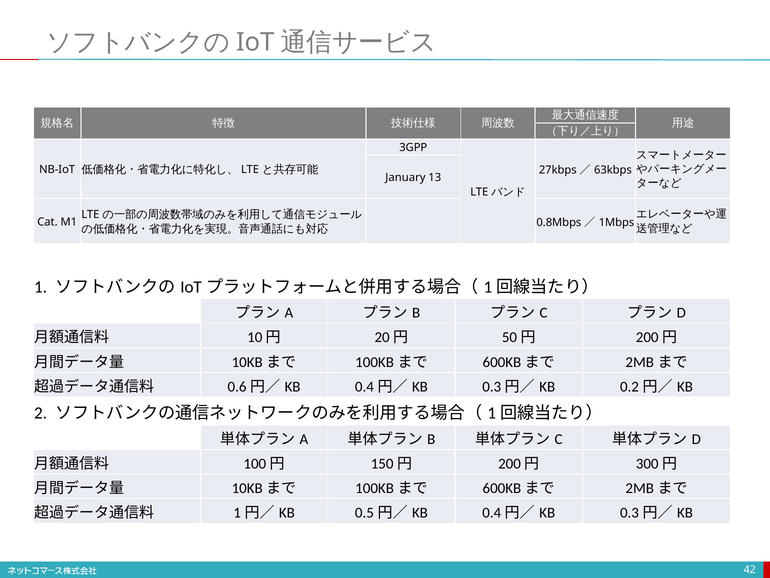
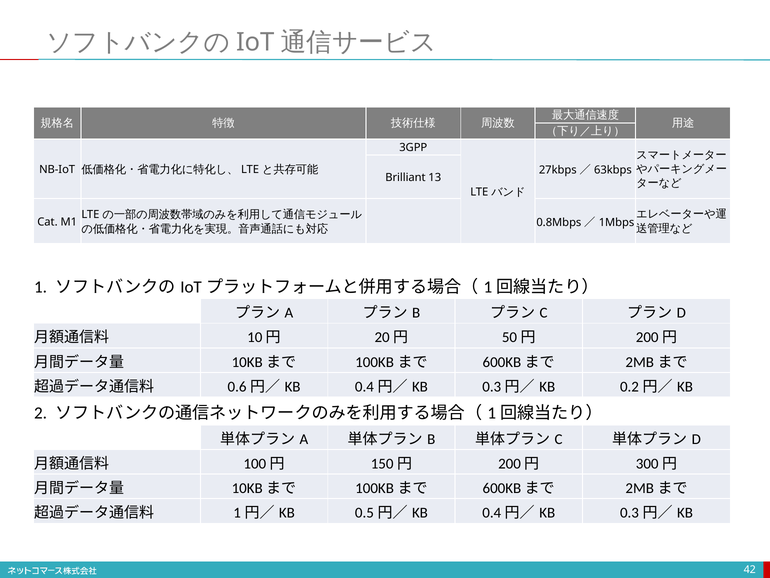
January: January -> Brilliant
